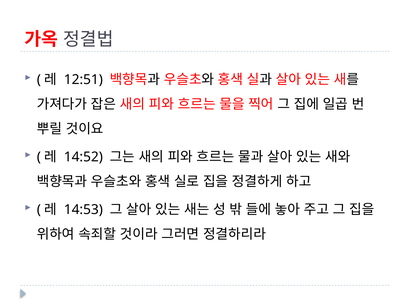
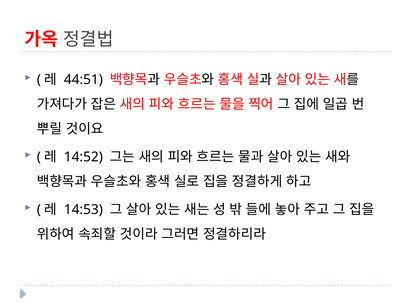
12:51: 12:51 -> 44:51
